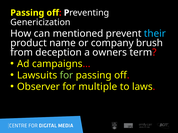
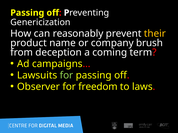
mentioned: mentioned -> reasonably
their colour: light blue -> yellow
owners: owners -> coming
multiple: multiple -> freedom
